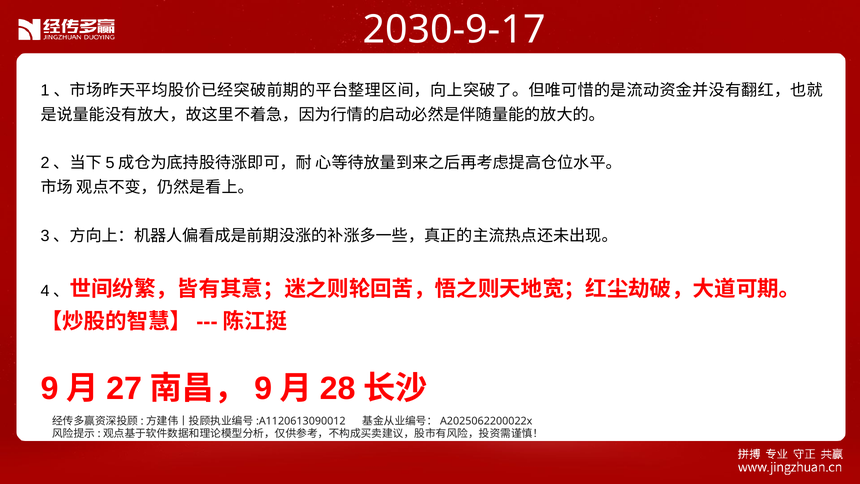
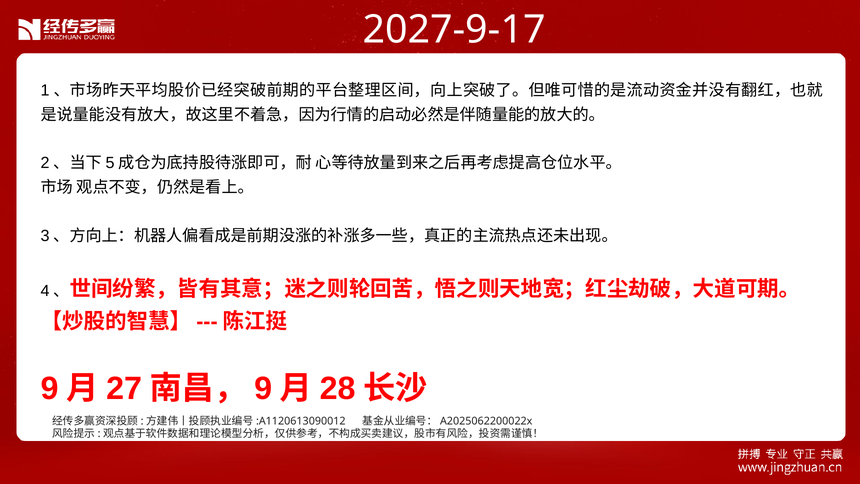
2030-9-17: 2030-9-17 -> 2027-9-17
